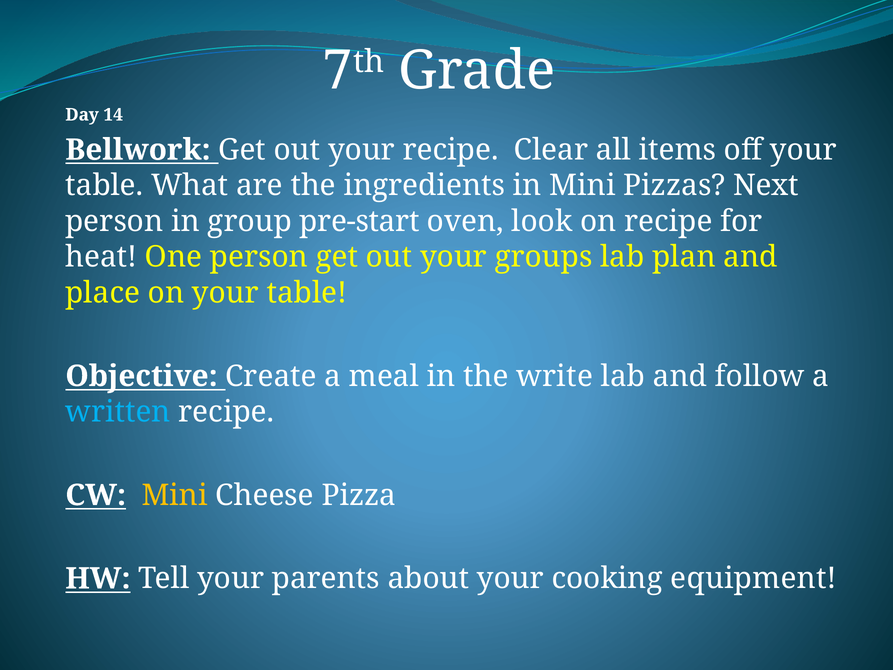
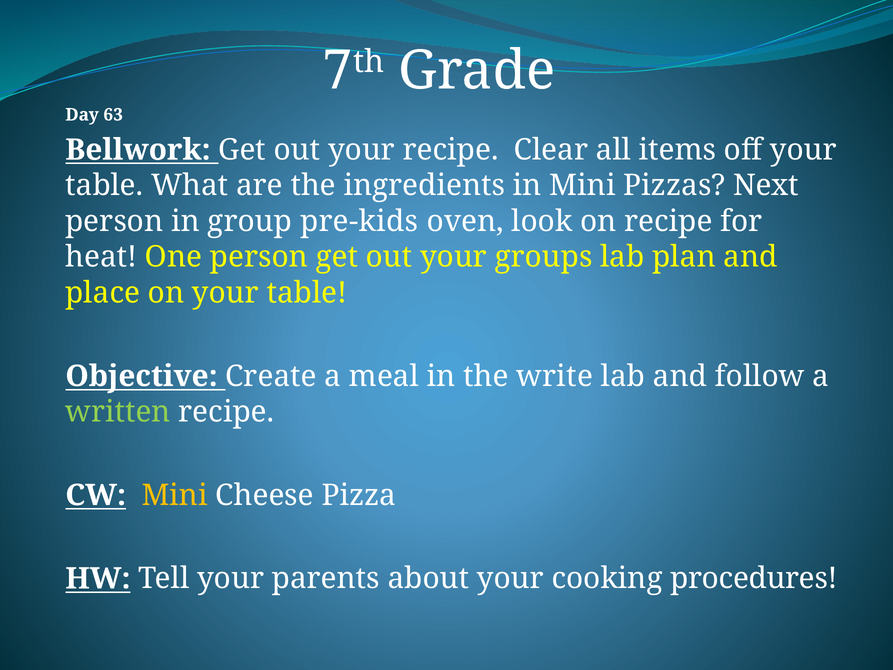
14: 14 -> 63
pre-start: pre-start -> pre-kids
written colour: light blue -> light green
equipment: equipment -> procedures
